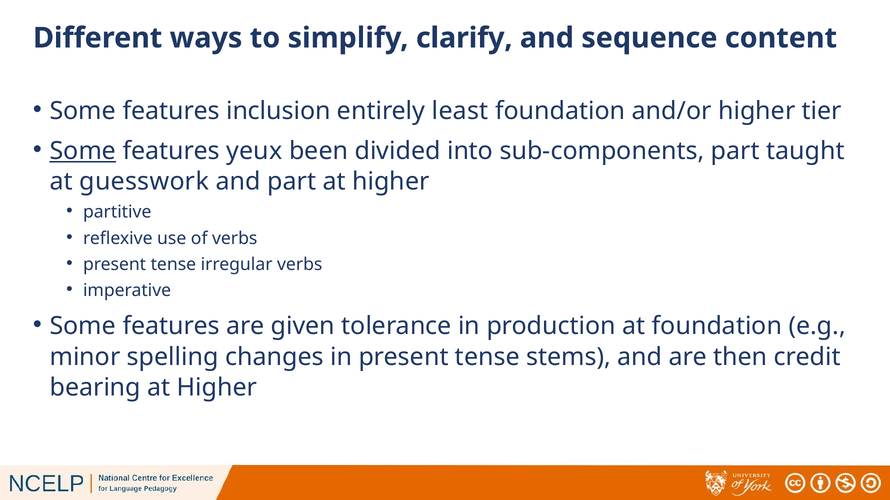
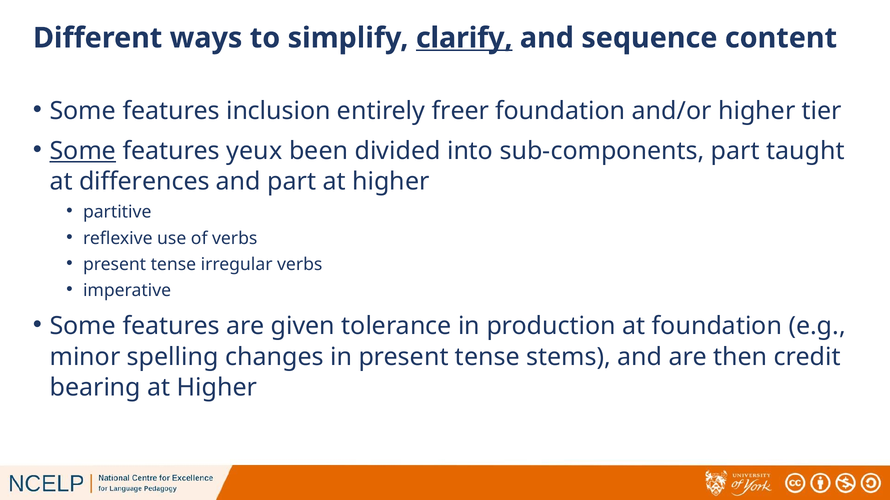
clarify underline: none -> present
least: least -> freer
guesswork: guesswork -> differences
